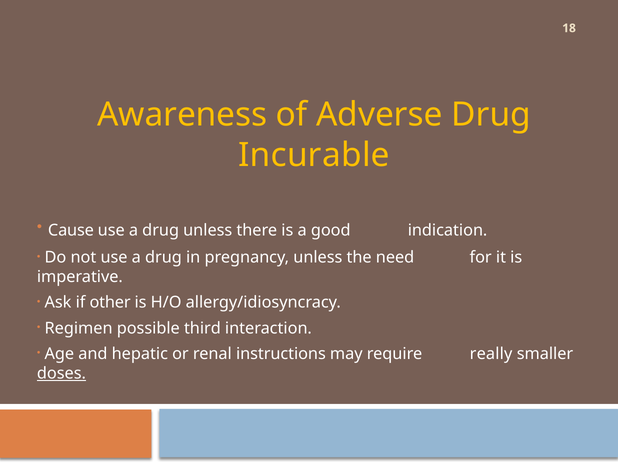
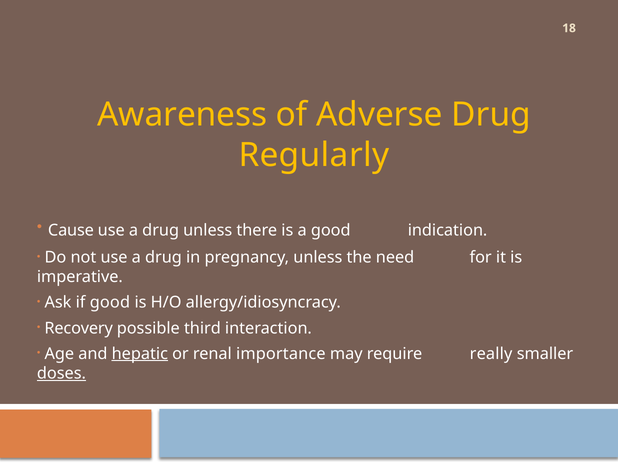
Incurable: Incurable -> Regularly
if other: other -> good
Regimen: Regimen -> Recovery
hepatic underline: none -> present
instructions: instructions -> importance
